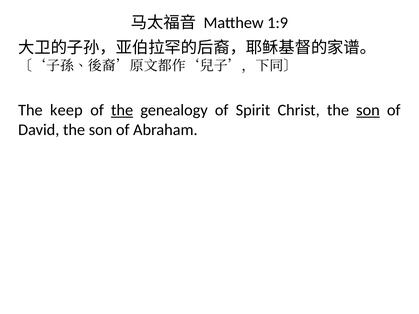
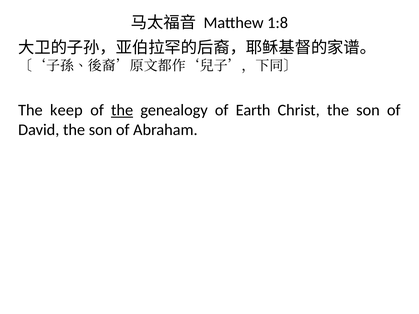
1:9: 1:9 -> 1:8
Spirit: Spirit -> Earth
son at (368, 110) underline: present -> none
